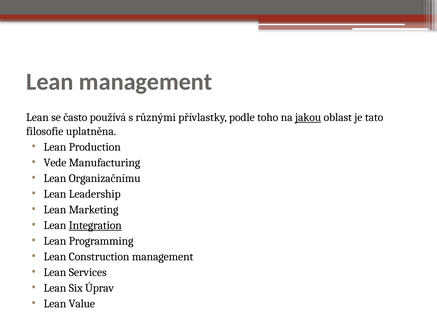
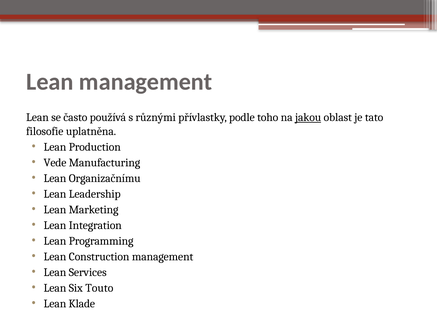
Integration underline: present -> none
Úprav: Úprav -> Touto
Value: Value -> Klade
